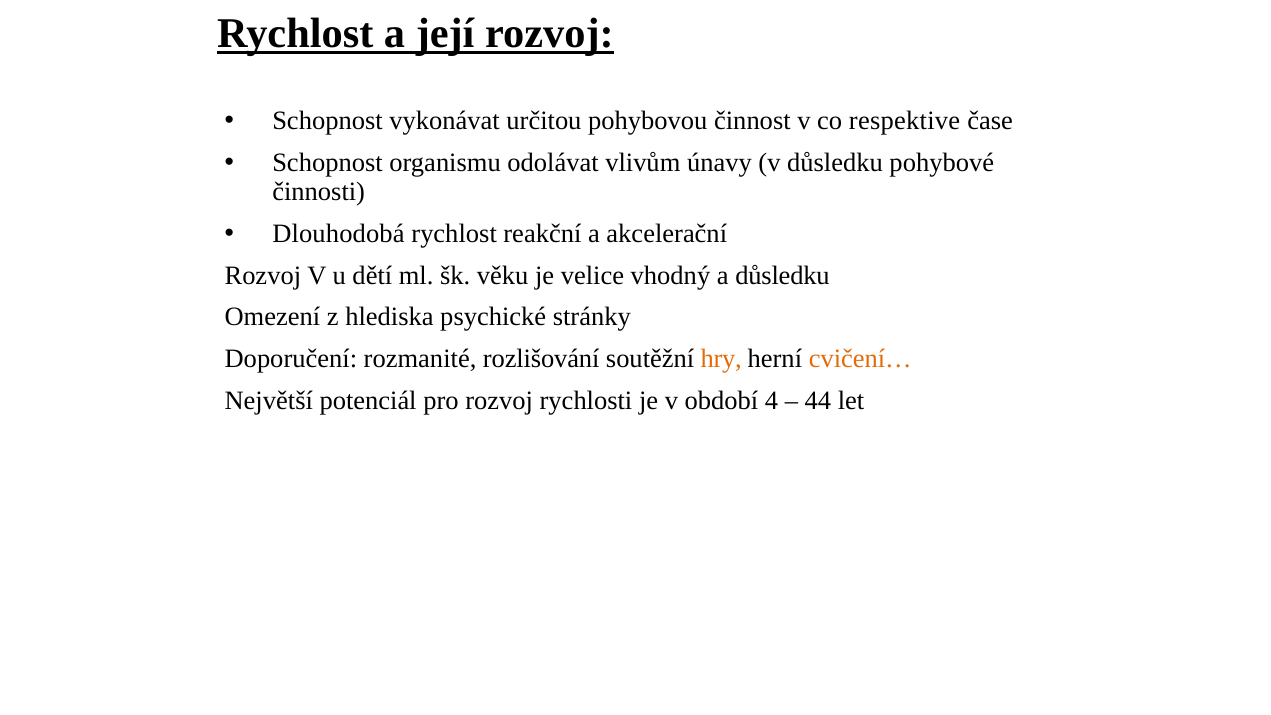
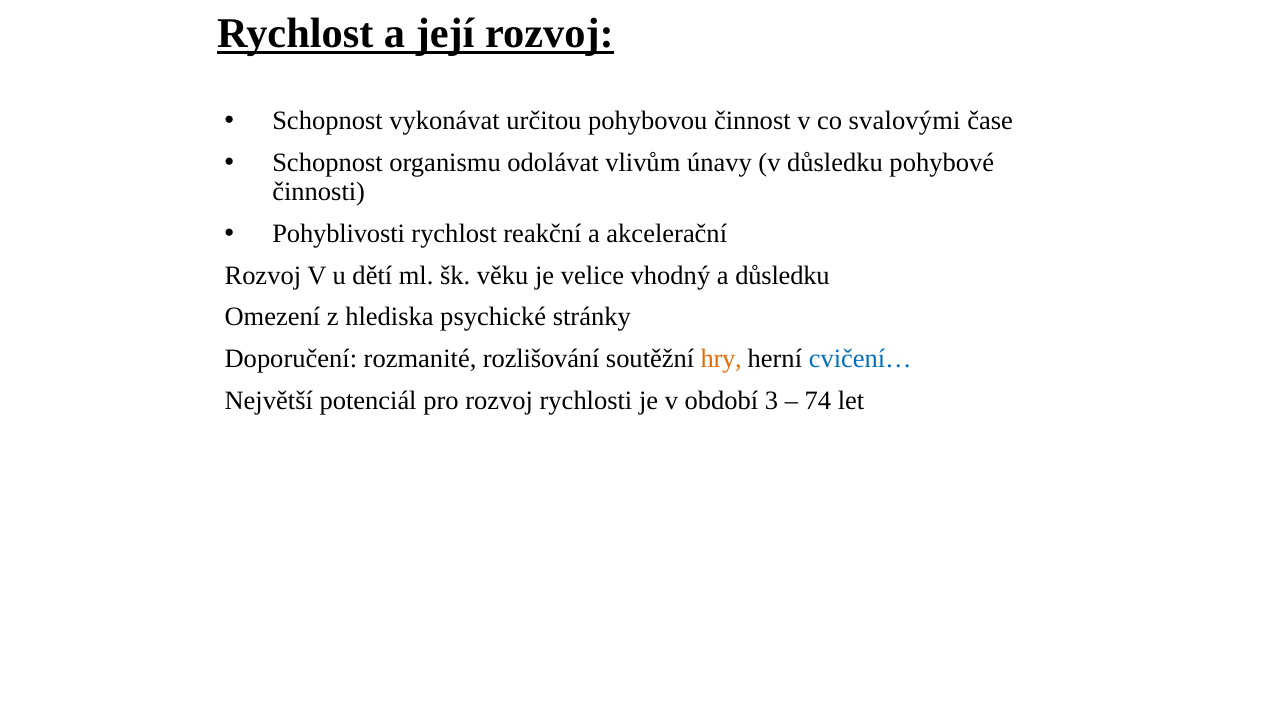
respektive: respektive -> svalovými
Dlouhodobá: Dlouhodobá -> Pohyblivosti
cvičení… colour: orange -> blue
4: 4 -> 3
44: 44 -> 74
